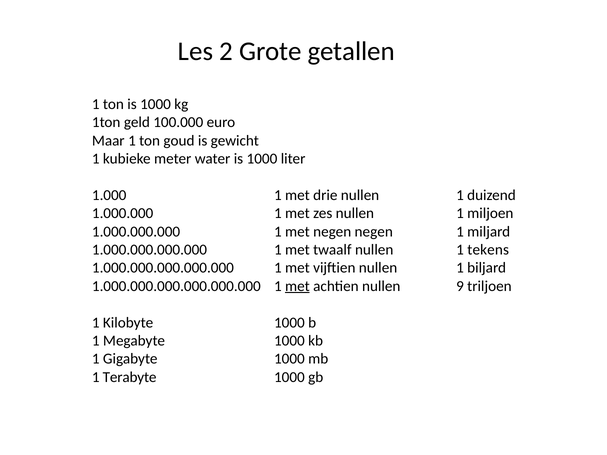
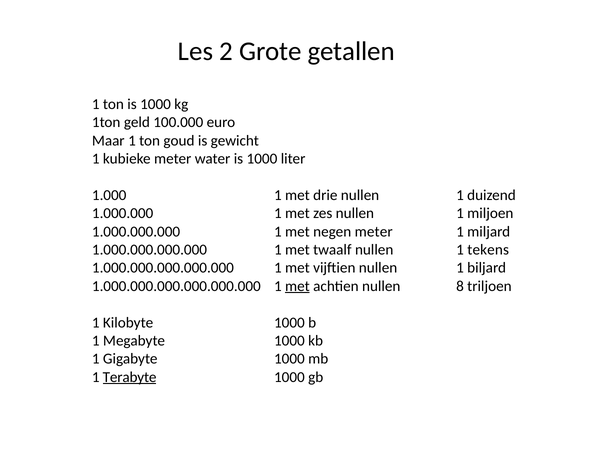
negen negen: negen -> meter
9: 9 -> 8
Terabyte underline: none -> present
